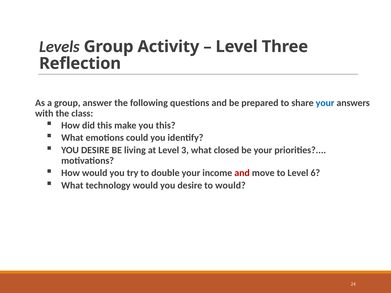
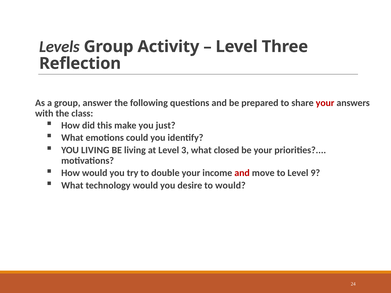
your at (325, 103) colour: blue -> red
you this: this -> just
DESIRE at (95, 150): DESIRE -> LIVING
6: 6 -> 9
